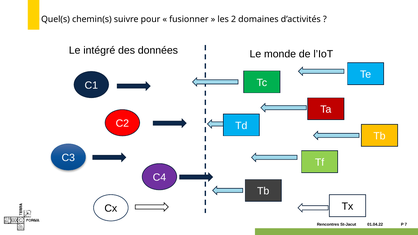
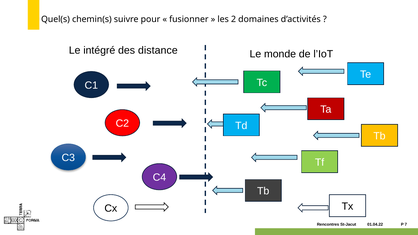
données: données -> distance
